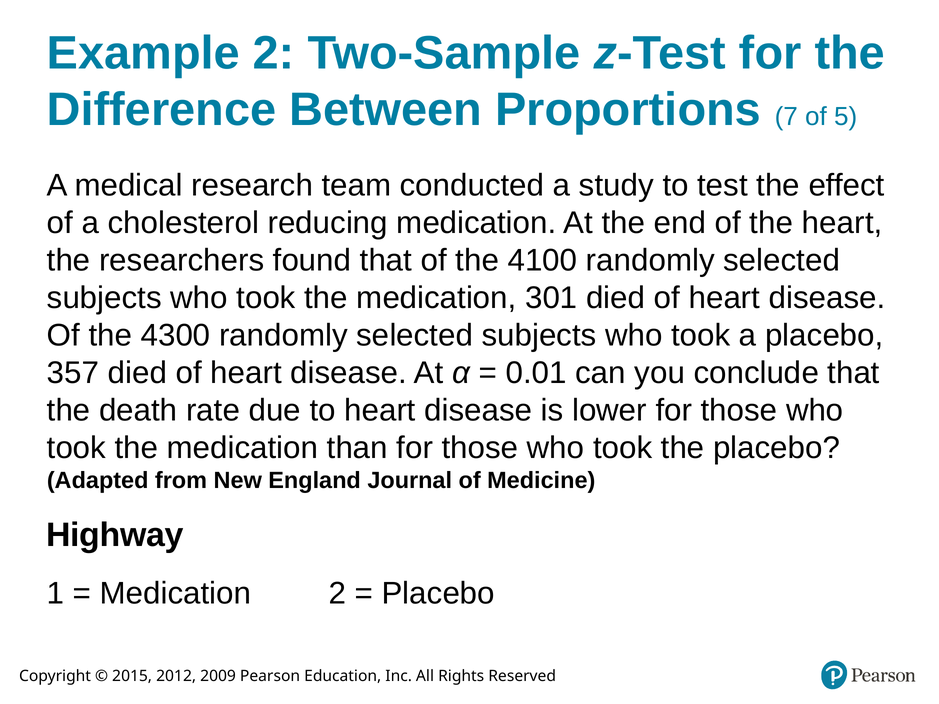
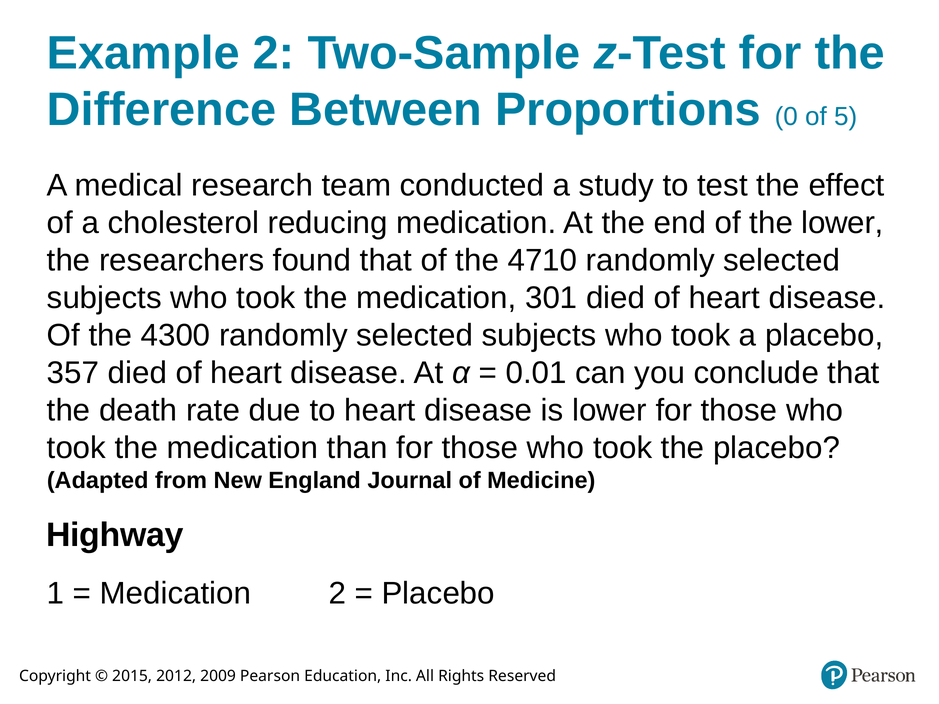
7: 7 -> 0
the heart: heart -> lower
4100: 4100 -> 4710
